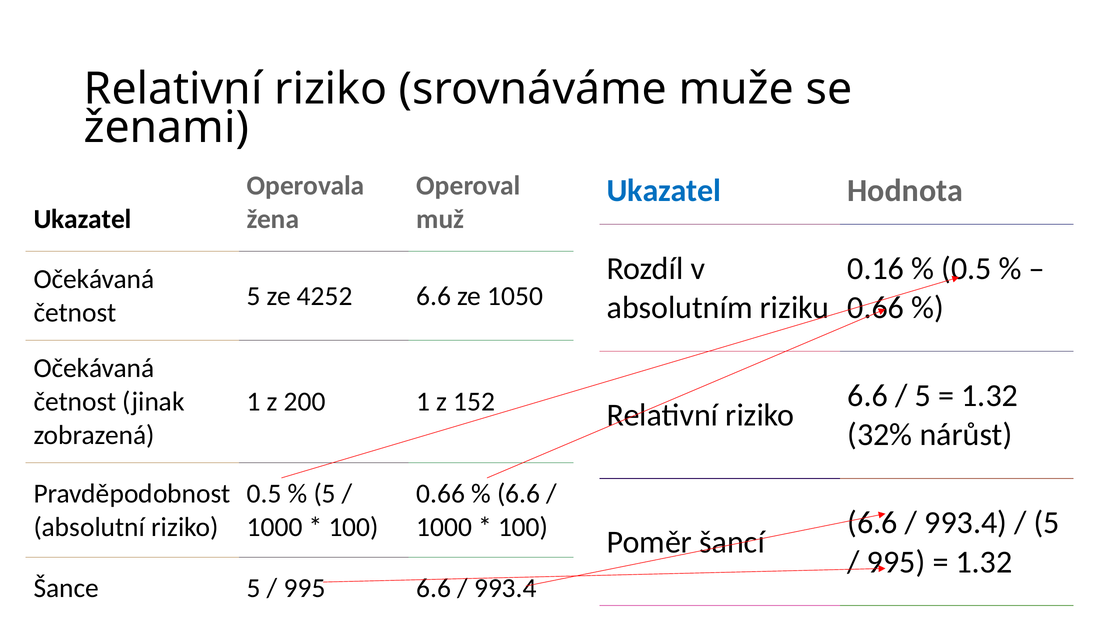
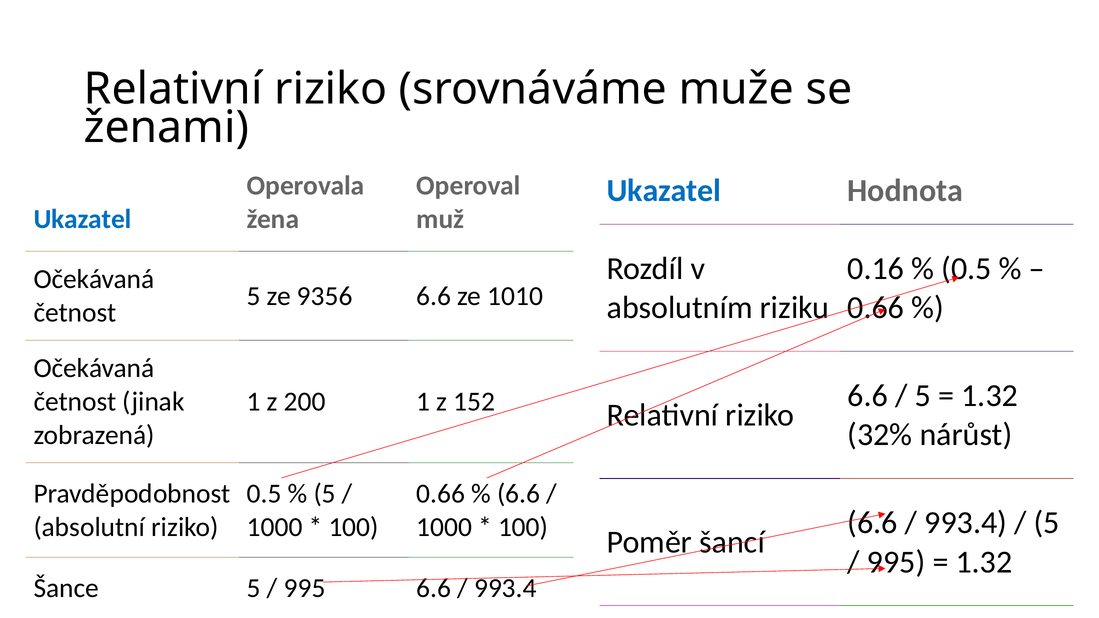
Ukazatel at (83, 219) colour: black -> blue
4252: 4252 -> 9356
1050: 1050 -> 1010
